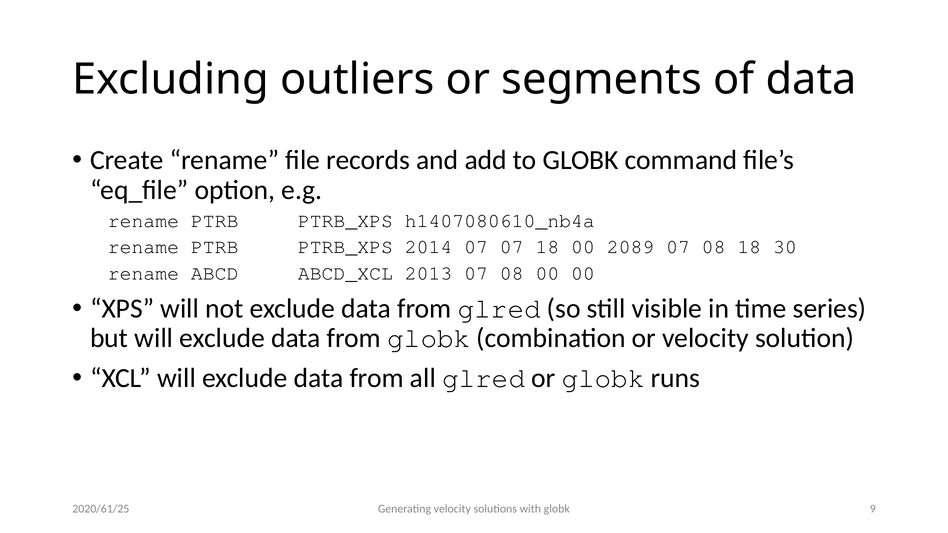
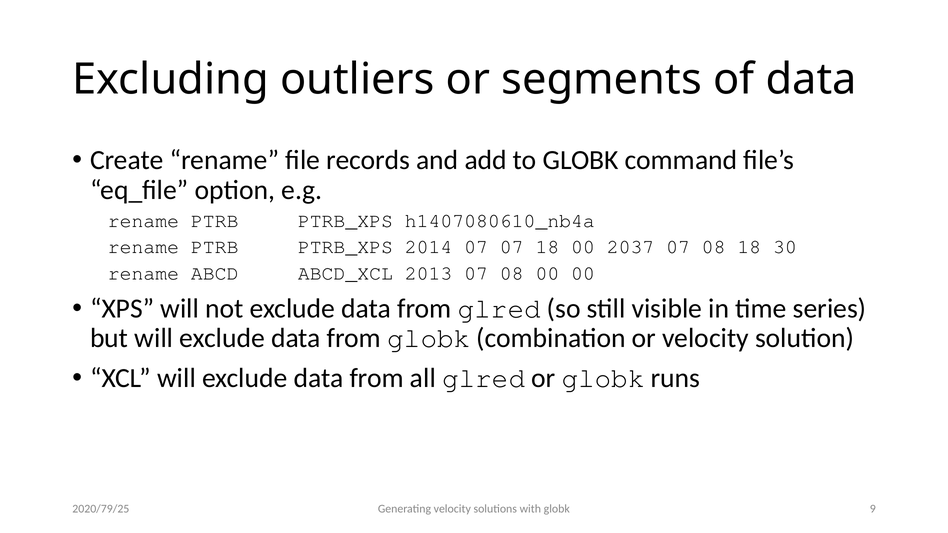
2089: 2089 -> 2037
2020/61/25: 2020/61/25 -> 2020/79/25
